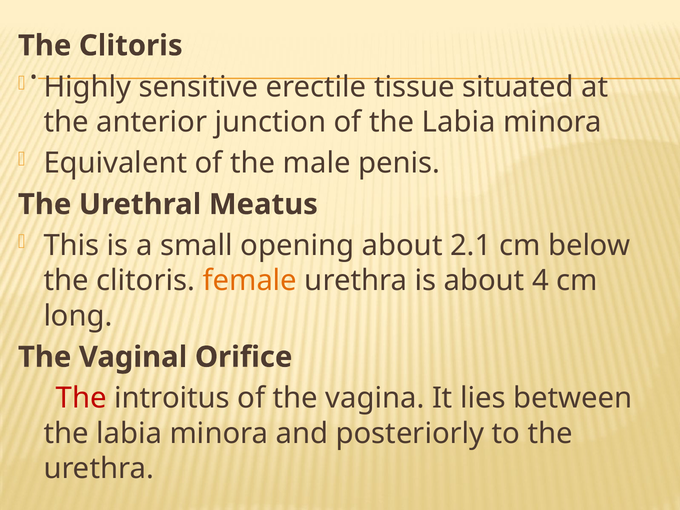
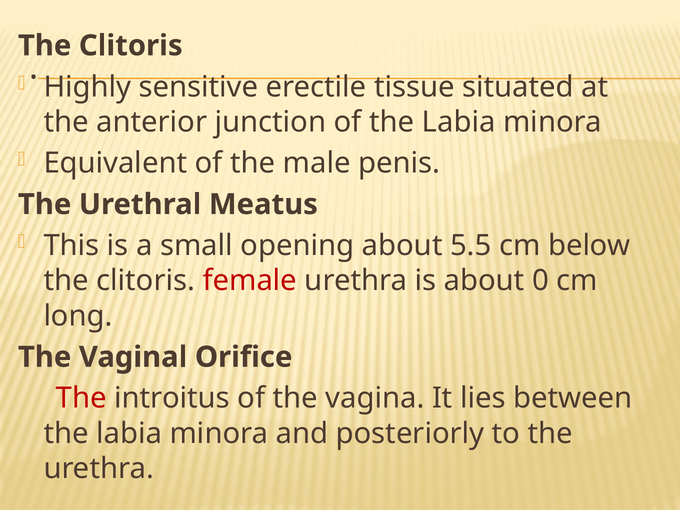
2.1: 2.1 -> 5.5
female colour: orange -> red
4: 4 -> 0
